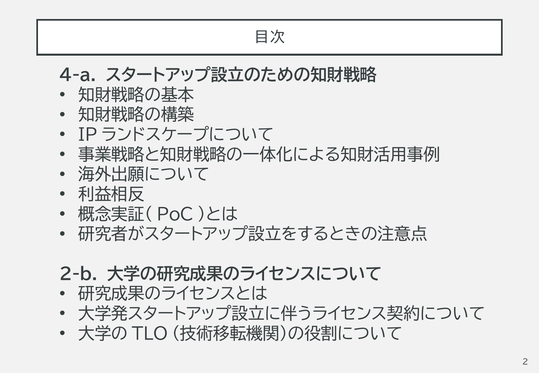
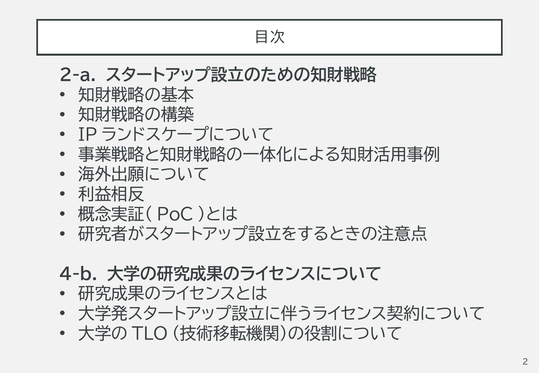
4-a: 4-a -> 2-a
2-b: 2-b -> 4-b
